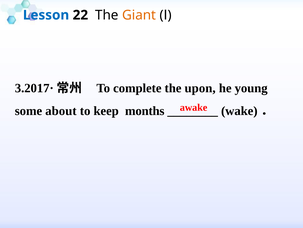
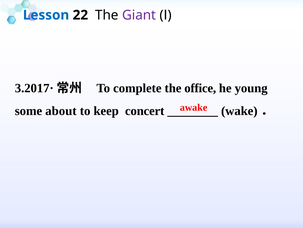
Giant colour: orange -> purple
upon: upon -> office
months: months -> concert
